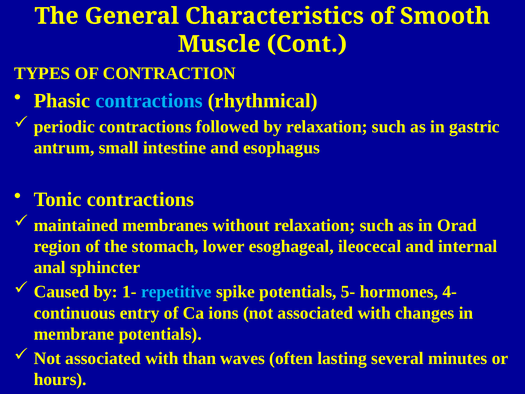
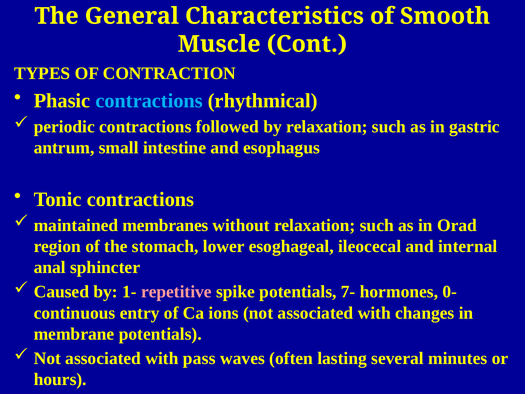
repetitive colour: light blue -> pink
5-: 5- -> 7-
4-: 4- -> 0-
than: than -> pass
